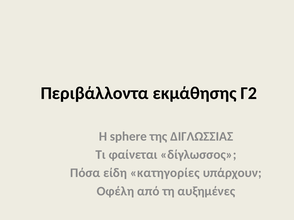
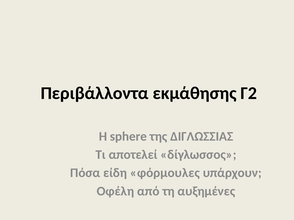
φαίνεται: φαίνεται -> αποτελεί
κατηγορίες: κατηγορίες -> φόρμουλες
